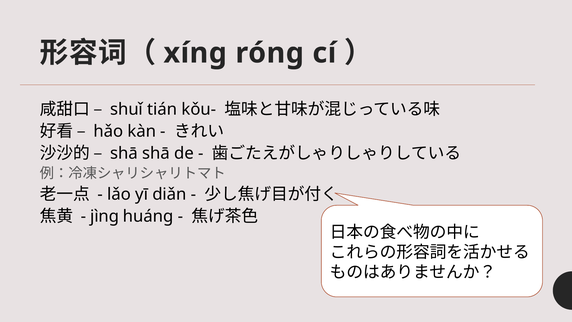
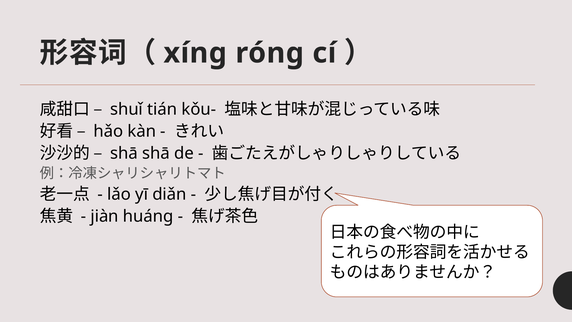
jìng: jìng -> jiàn
